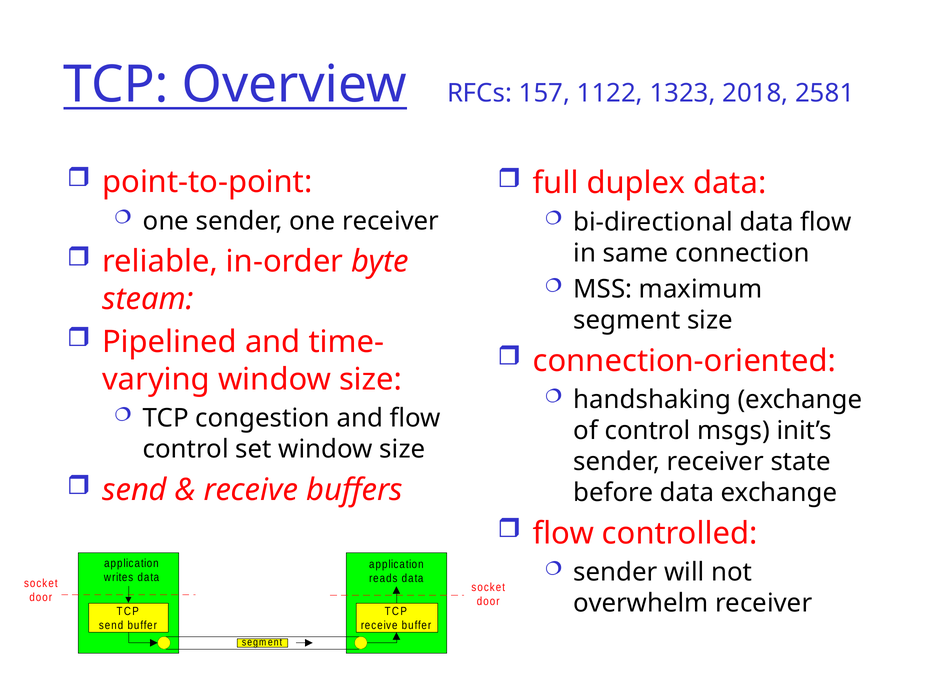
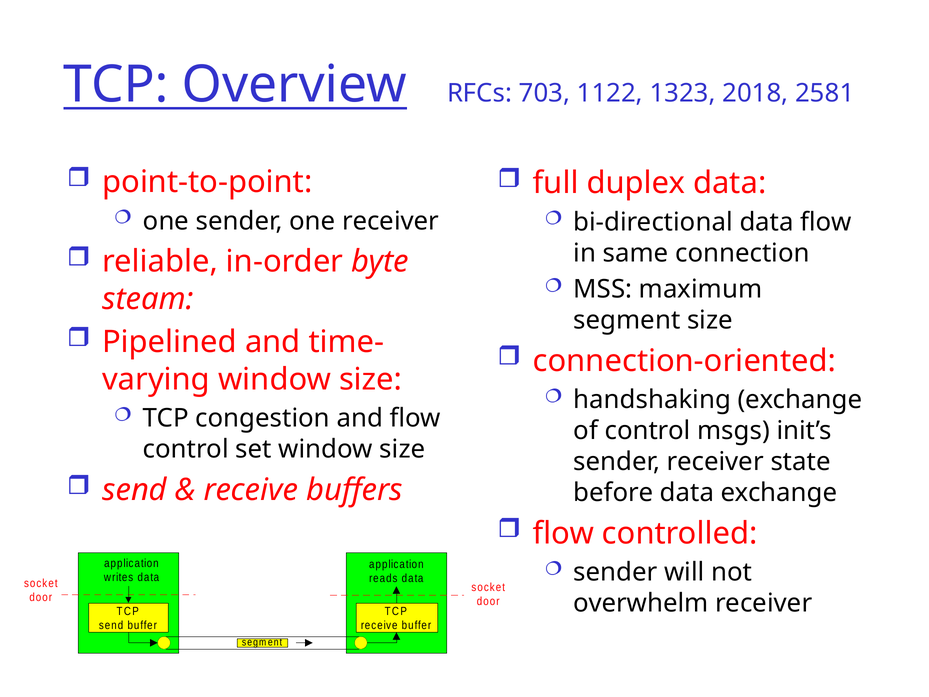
157: 157 -> 703
